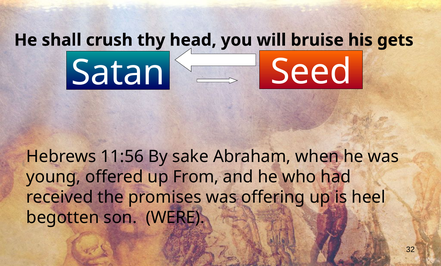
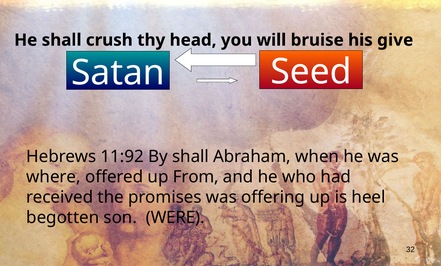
gets: gets -> give
11:56: 11:56 -> 11:92
By sake: sake -> shall
young: young -> where
